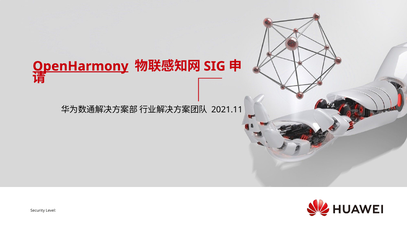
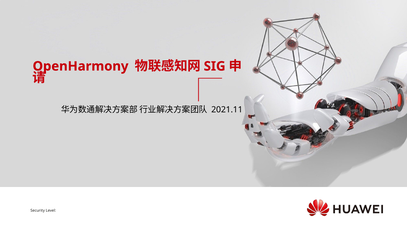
OpenHarmony underline: present -> none
